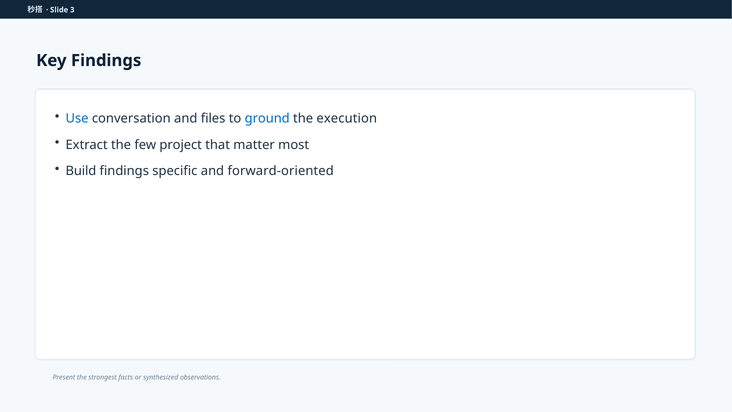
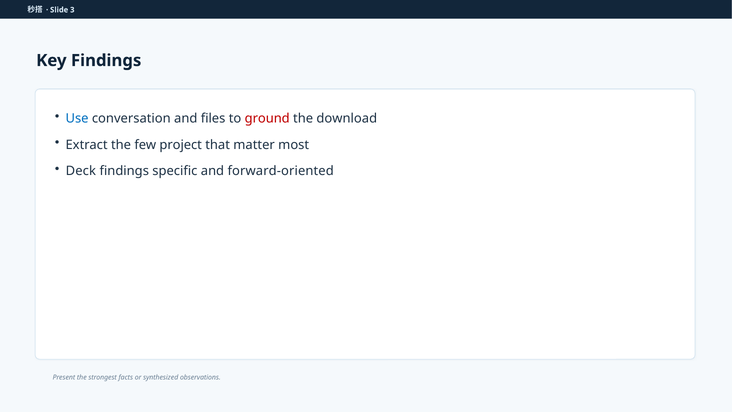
ground colour: blue -> red
execution: execution -> download
Build: Build -> Deck
